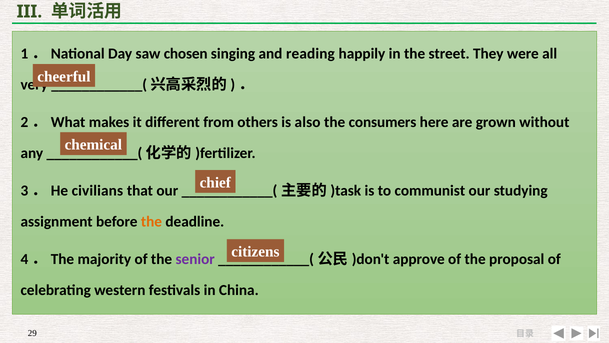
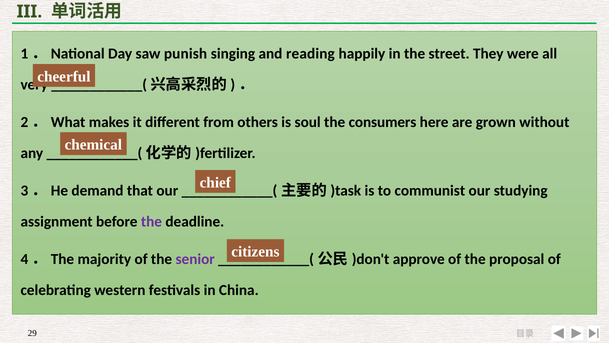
chosen: chosen -> punish
also: also -> soul
civilians: civilians -> demand
the at (151, 221) colour: orange -> purple
